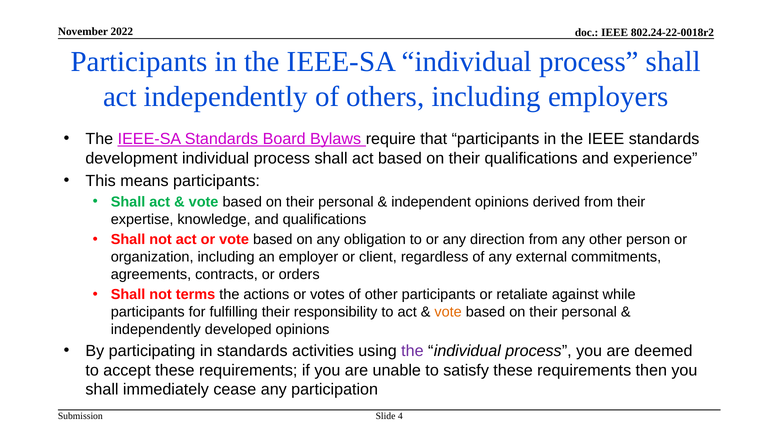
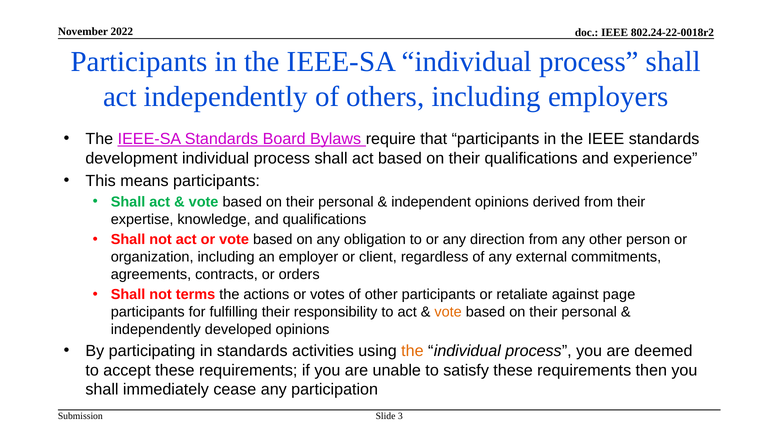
while: while -> page
the at (412, 351) colour: purple -> orange
4: 4 -> 3
